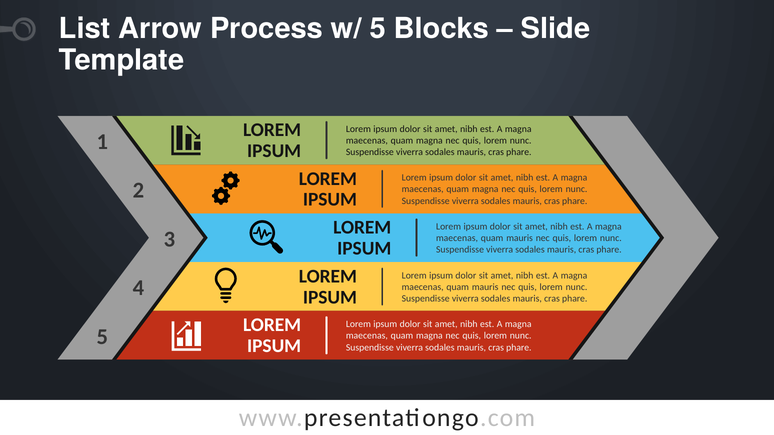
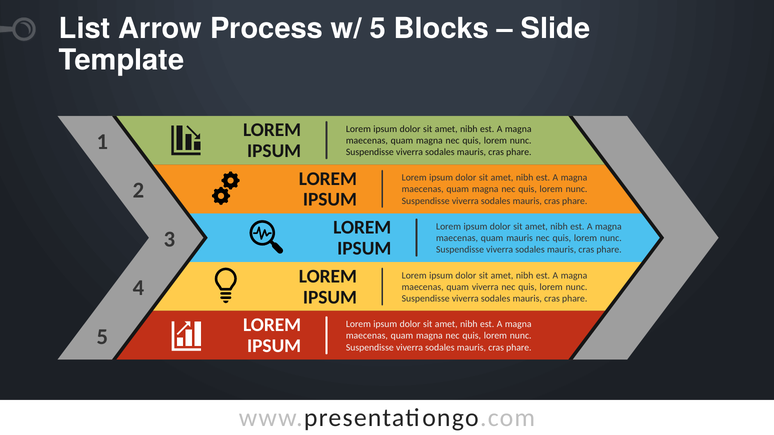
mauris at (485, 287): mauris -> viverra
